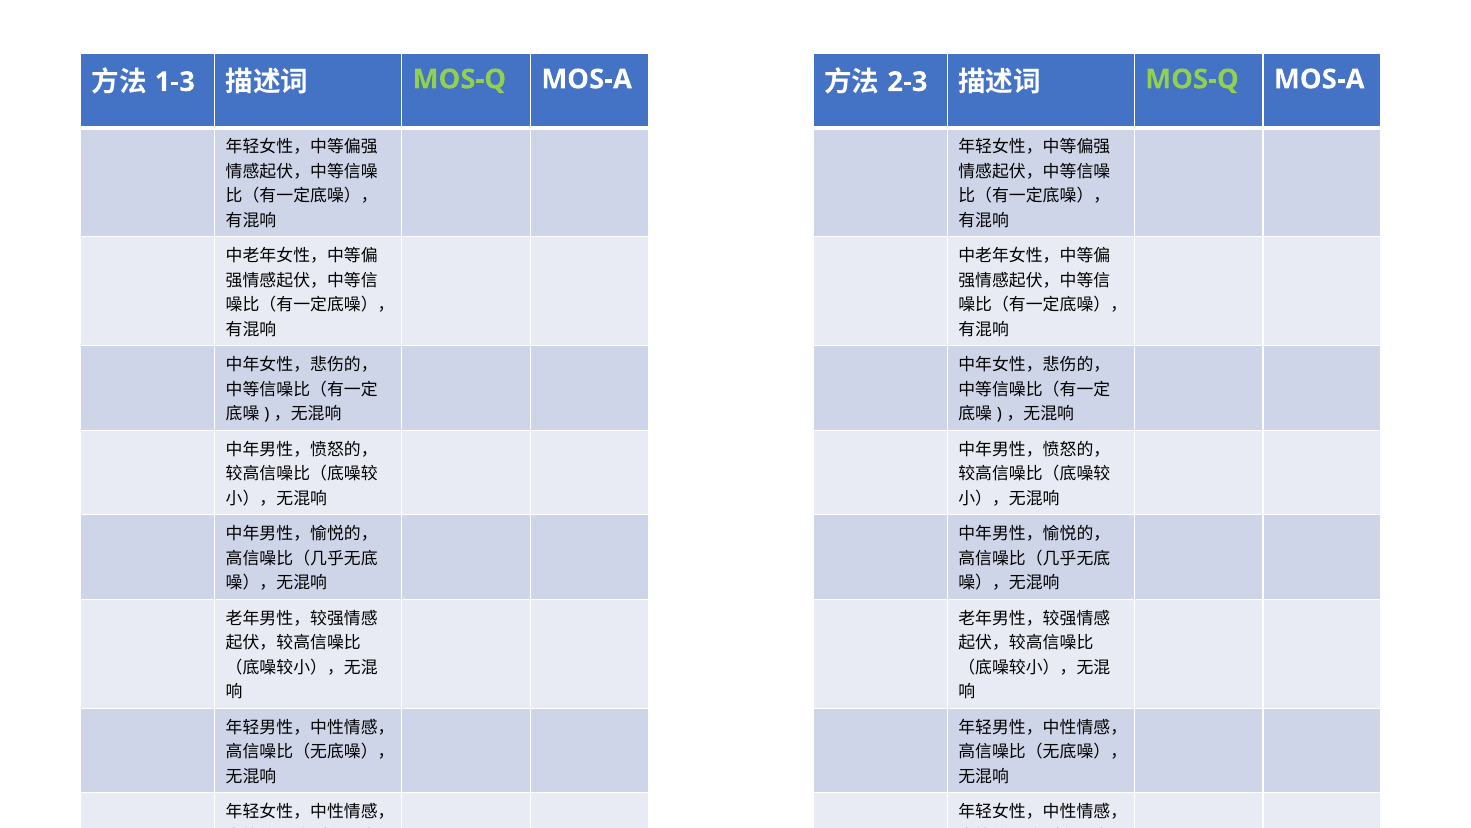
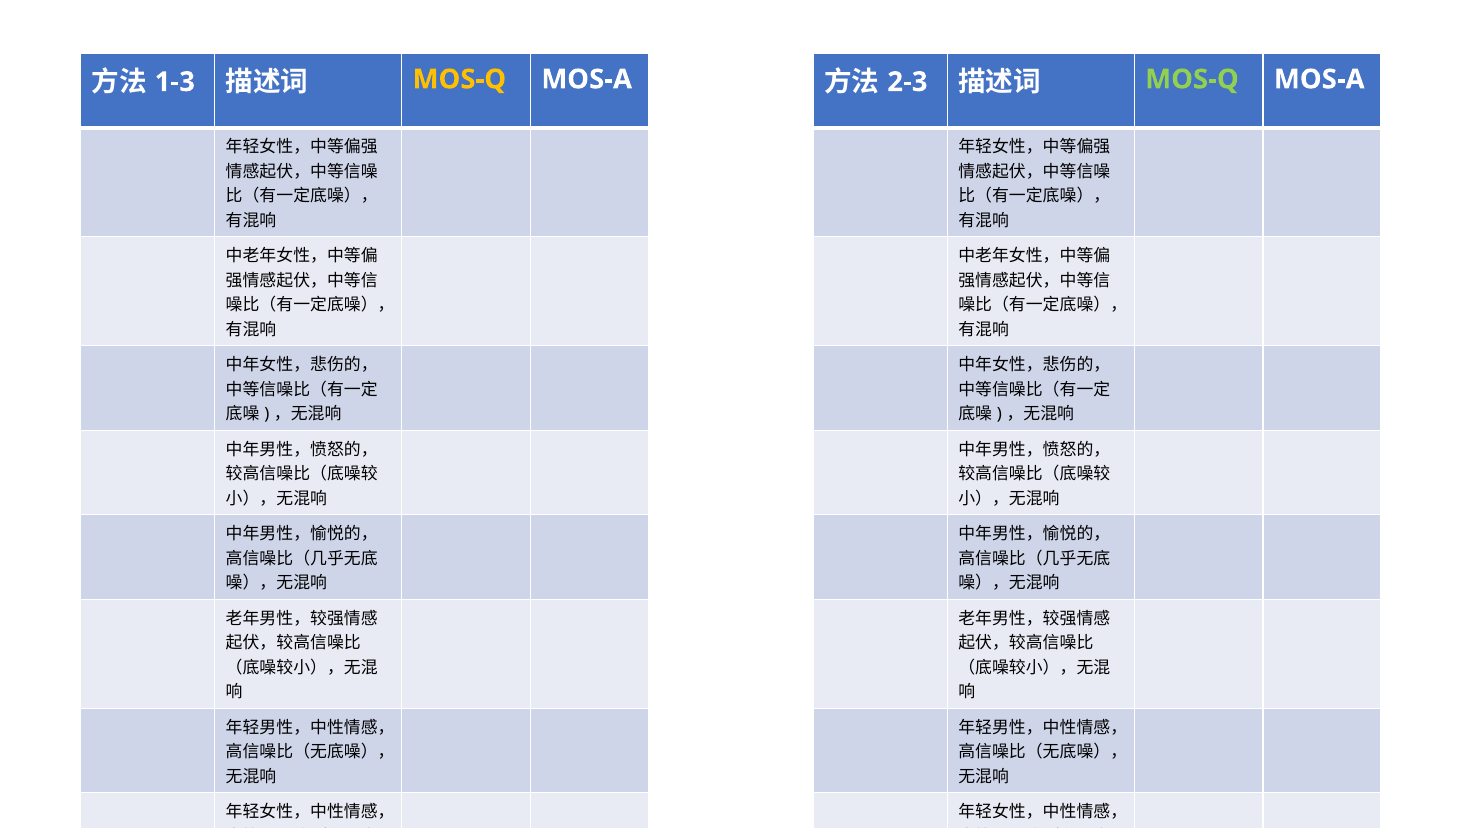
MOS-Q at (459, 79) colour: light green -> yellow
